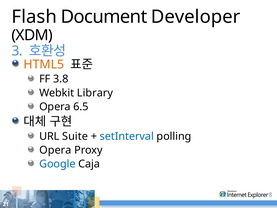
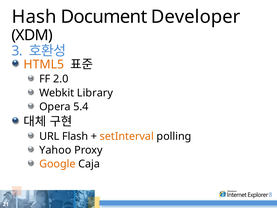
Flash: Flash -> Hash
3.8: 3.8 -> 2.0
6.5: 6.5 -> 5.4
Suite: Suite -> Flash
setInterval colour: blue -> orange
Opera at (55, 150): Opera -> Yahoo
Google colour: blue -> orange
